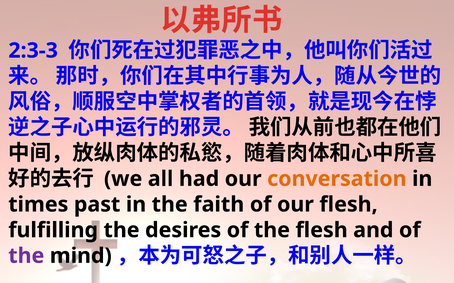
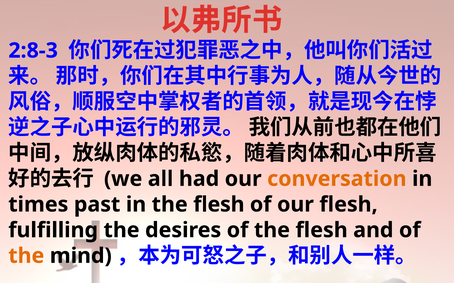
2:3-3: 2:3-3 -> 2:8-3
in the faith: faith -> flesh
the at (26, 256) colour: purple -> orange
